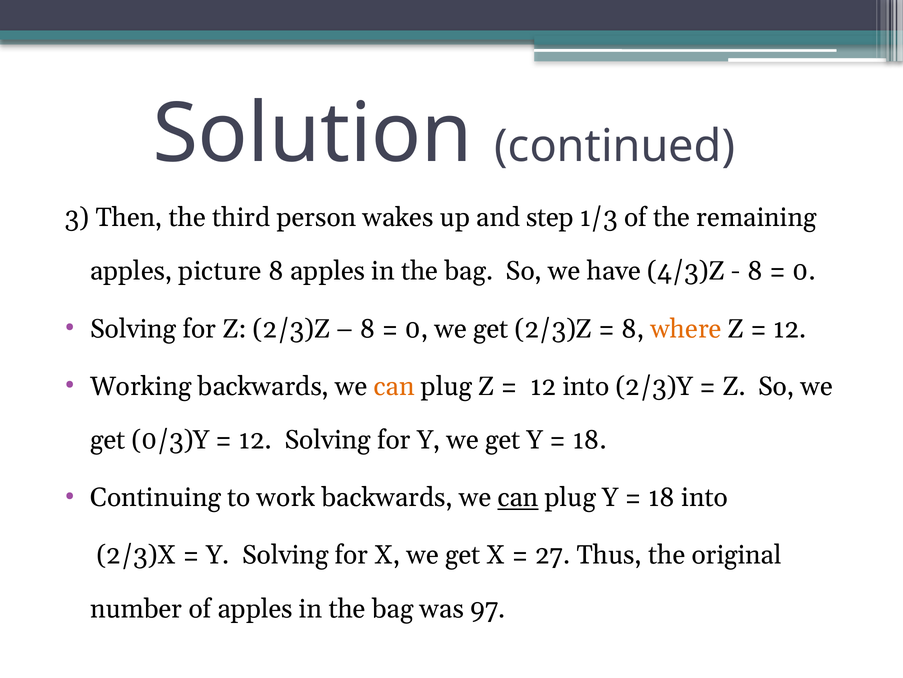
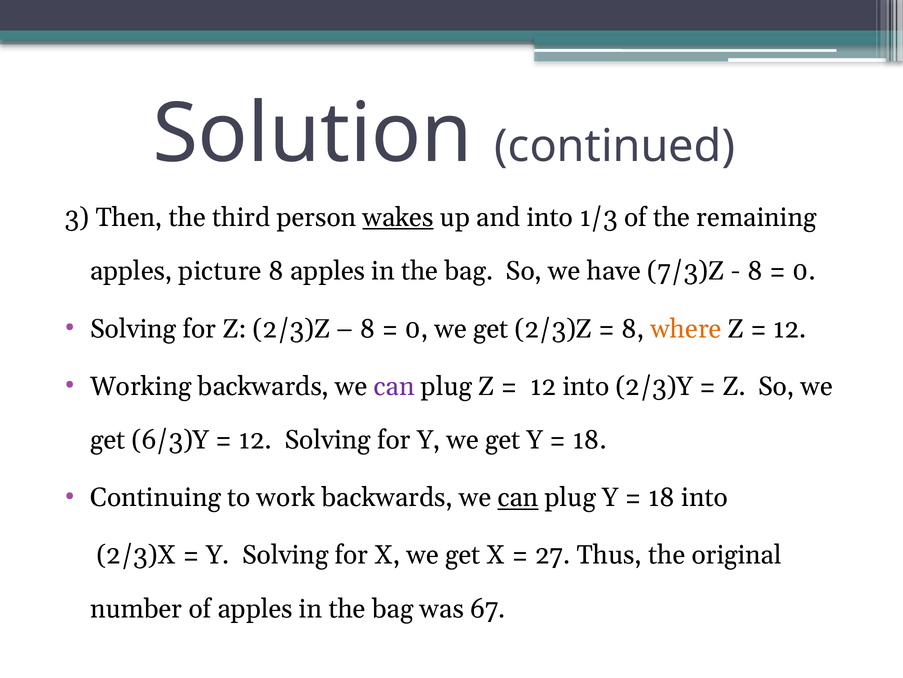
wakes underline: none -> present
and step: step -> into
4/3)Z: 4/3)Z -> 7/3)Z
can at (394, 386) colour: orange -> purple
0/3)Y: 0/3)Y -> 6/3)Y
97: 97 -> 67
